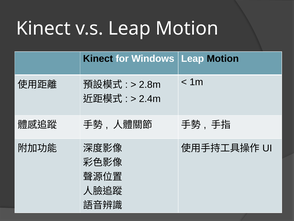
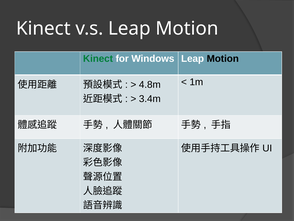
Kinect at (98, 59) colour: black -> green
2.8m: 2.8m -> 4.8m
2.4m: 2.4m -> 3.4m
